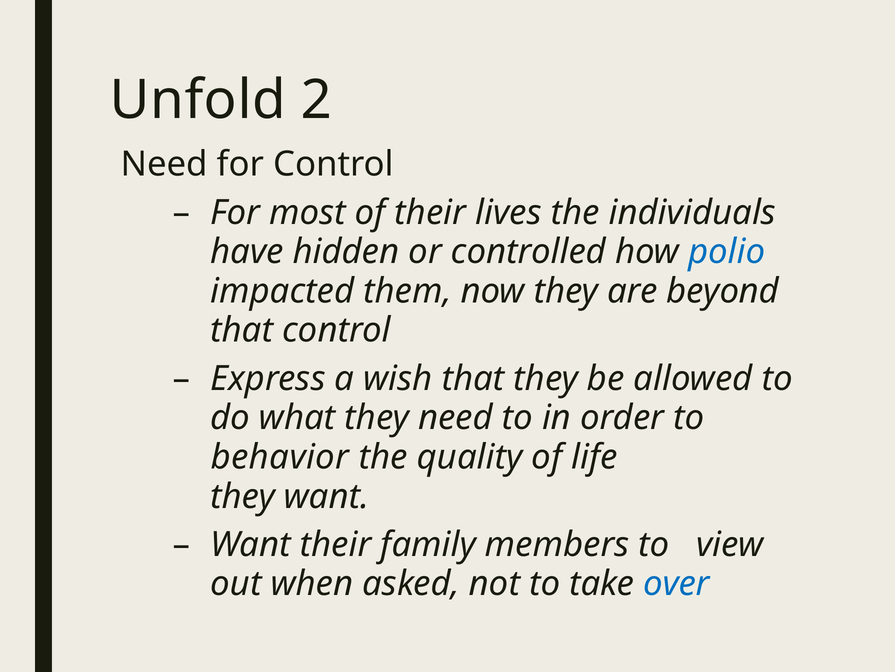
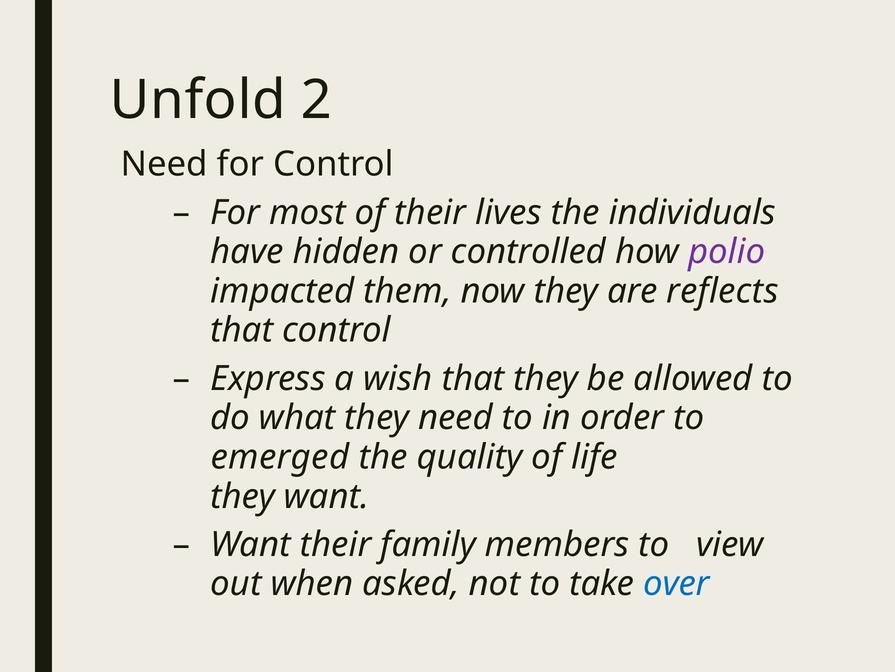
polio colour: blue -> purple
beyond: beyond -> reflects
behavior: behavior -> emerged
